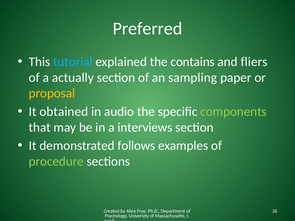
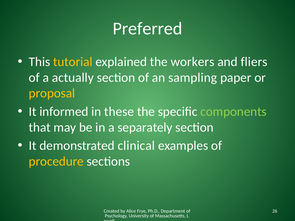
tutorial colour: light blue -> yellow
contains: contains -> workers
obtained: obtained -> informed
audio: audio -> these
interviews: interviews -> separately
follows: follows -> clinical
procedure colour: light green -> yellow
